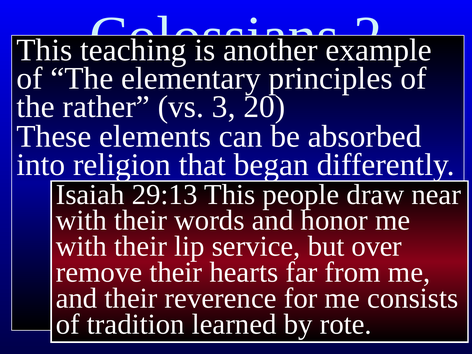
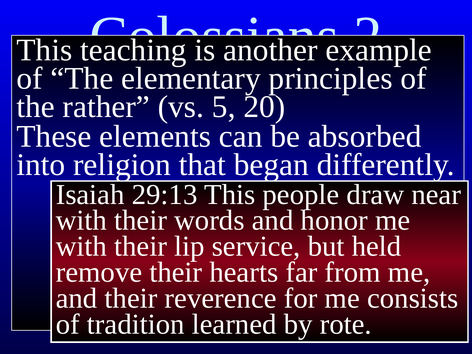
3: 3 -> 5
over: over -> held
